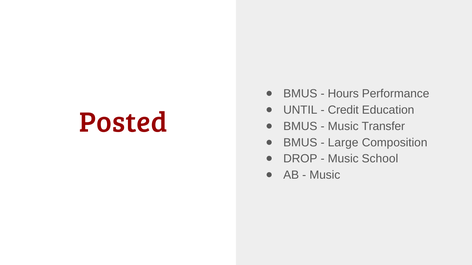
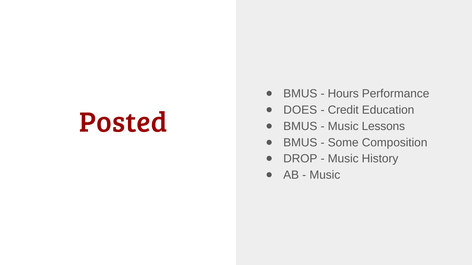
UNTIL: UNTIL -> DOES
Transfer: Transfer -> Lessons
Large: Large -> Some
School: School -> History
